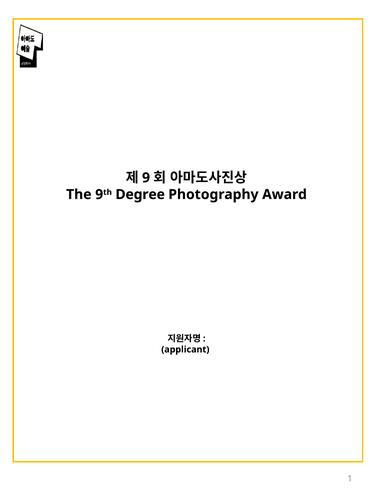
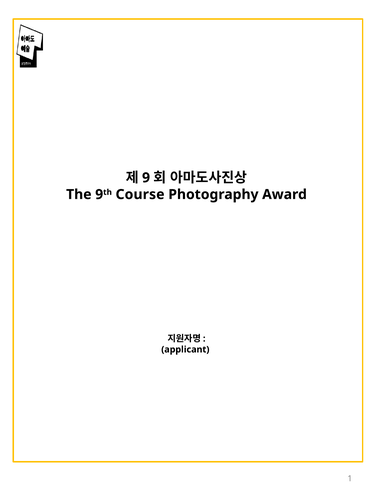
Degree: Degree -> Course
